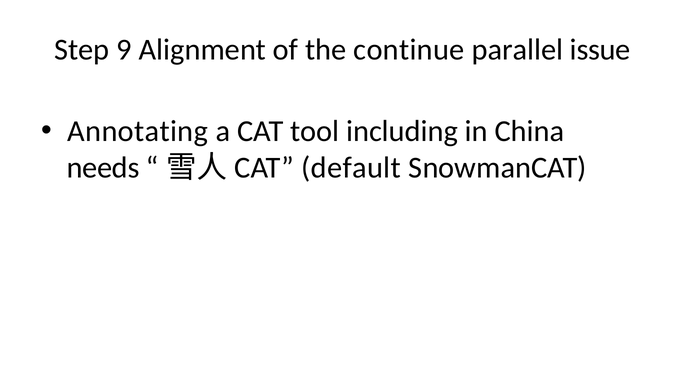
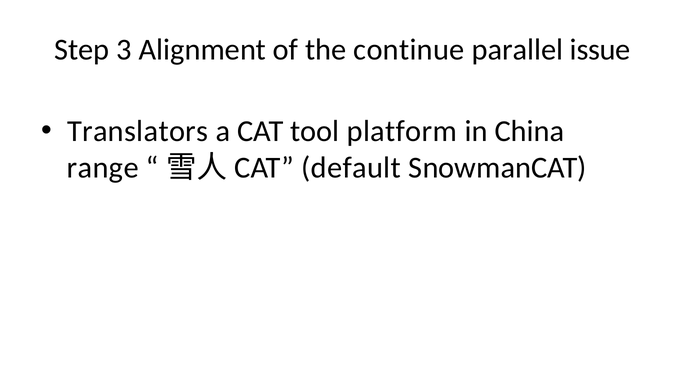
9: 9 -> 3
Annotating: Annotating -> Translators
including: including -> platform
needs: needs -> range
